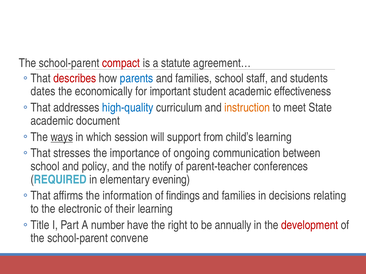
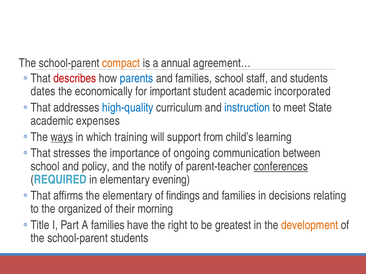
compact colour: red -> orange
statute: statute -> annual
effectiveness: effectiveness -> incorporated
instruction colour: orange -> blue
document: document -> expenses
session: session -> training
conferences underline: none -> present
the information: information -> elementary
electronic: electronic -> organized
their learning: learning -> morning
A number: number -> families
annually: annually -> greatest
development colour: red -> orange
school-parent convene: convene -> students
